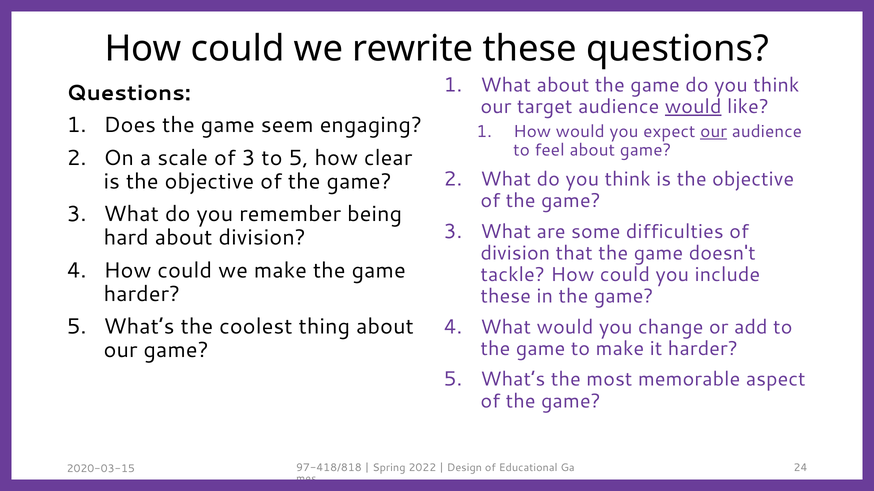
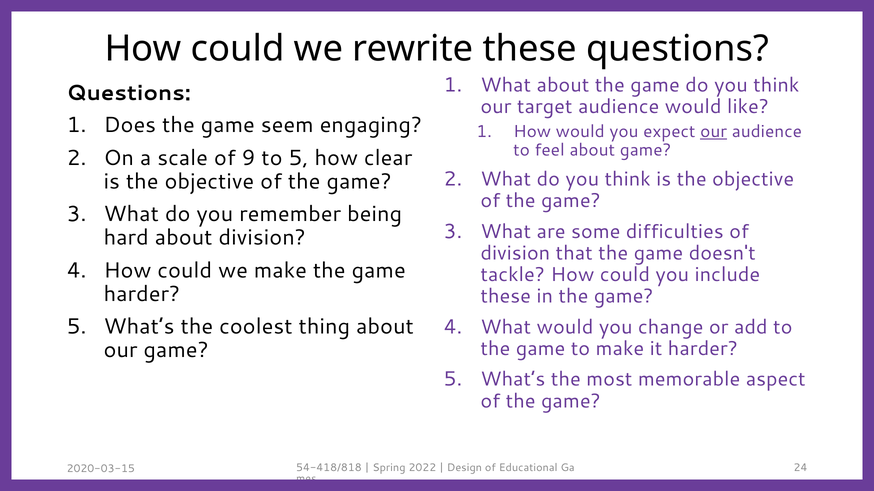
would at (693, 107) underline: present -> none
of 3: 3 -> 9
97-418/818: 97-418/818 -> 54-418/818
